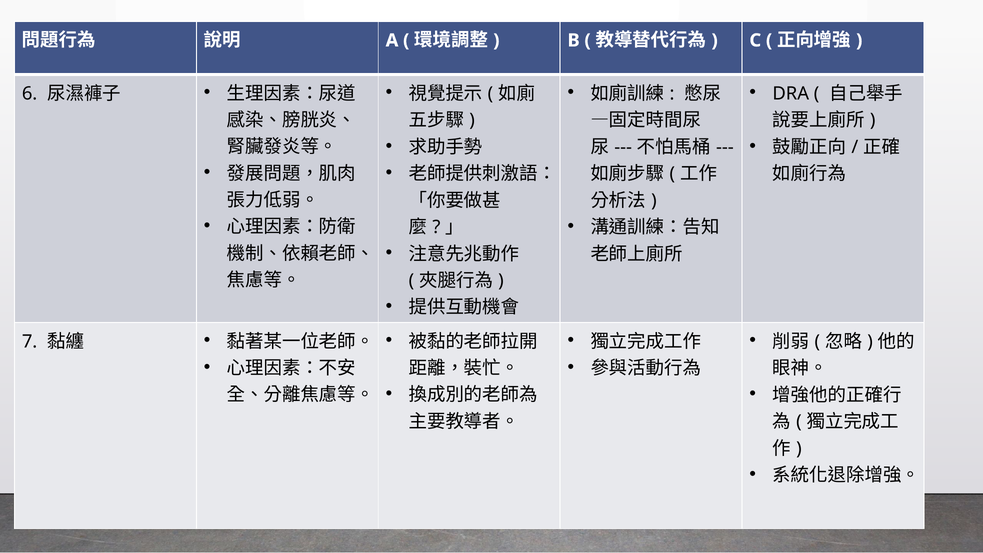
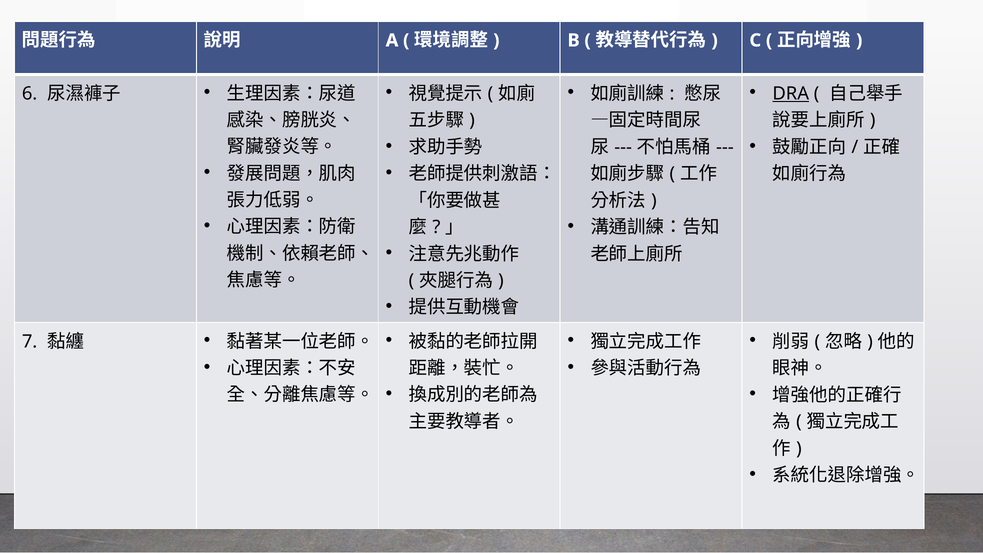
DRA underline: none -> present
